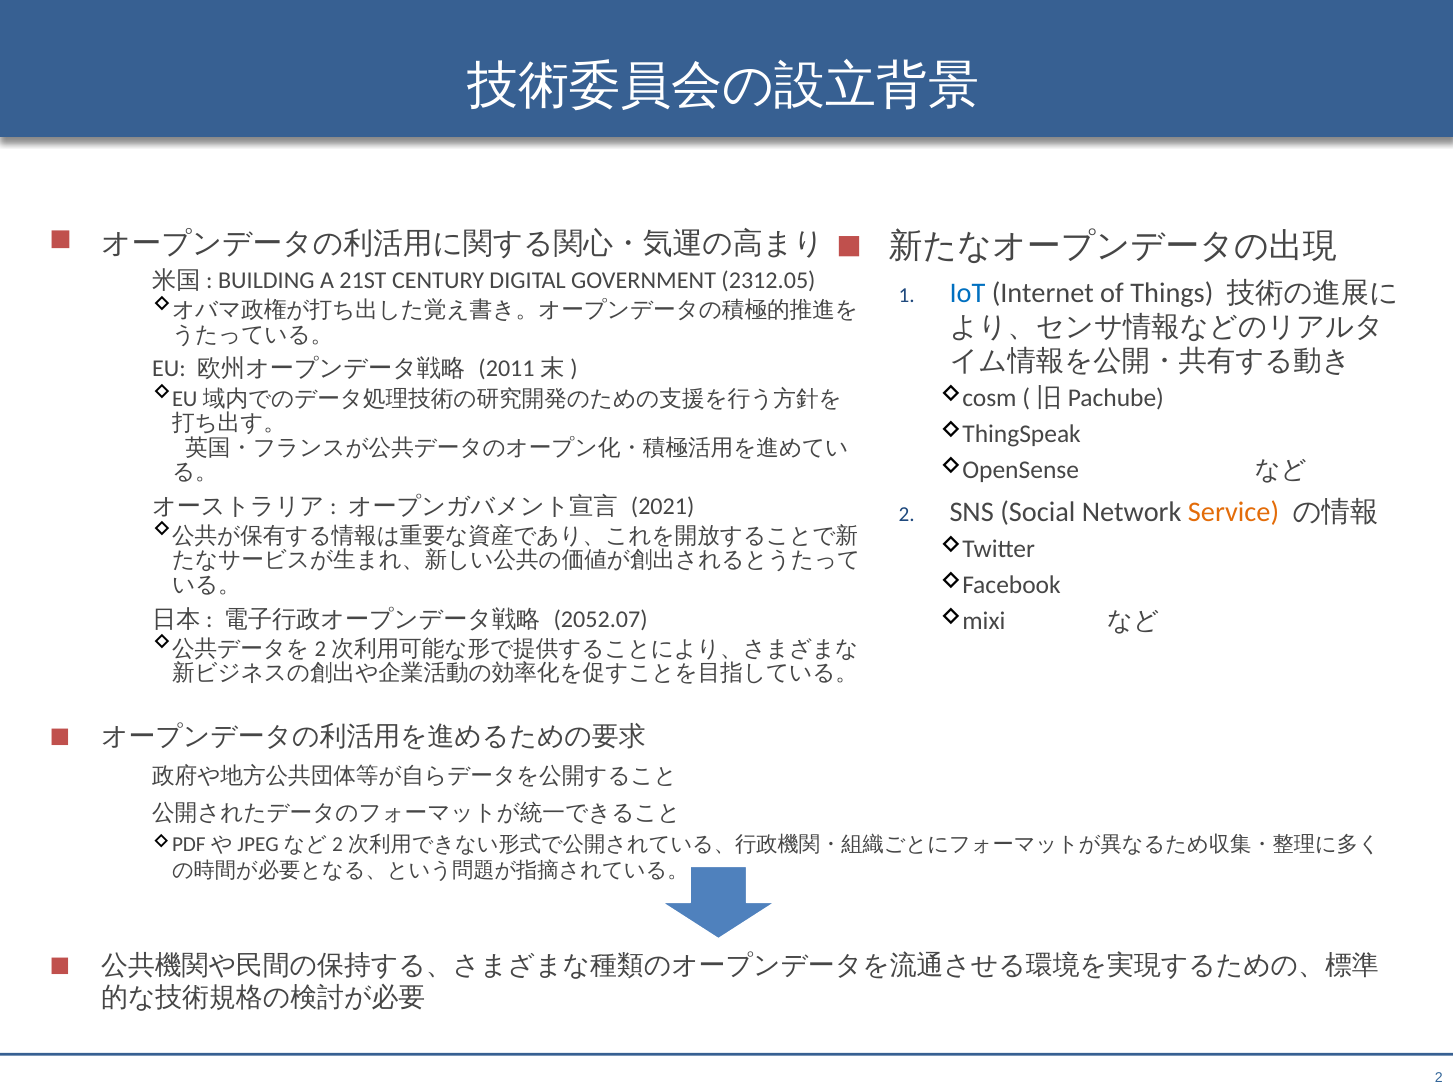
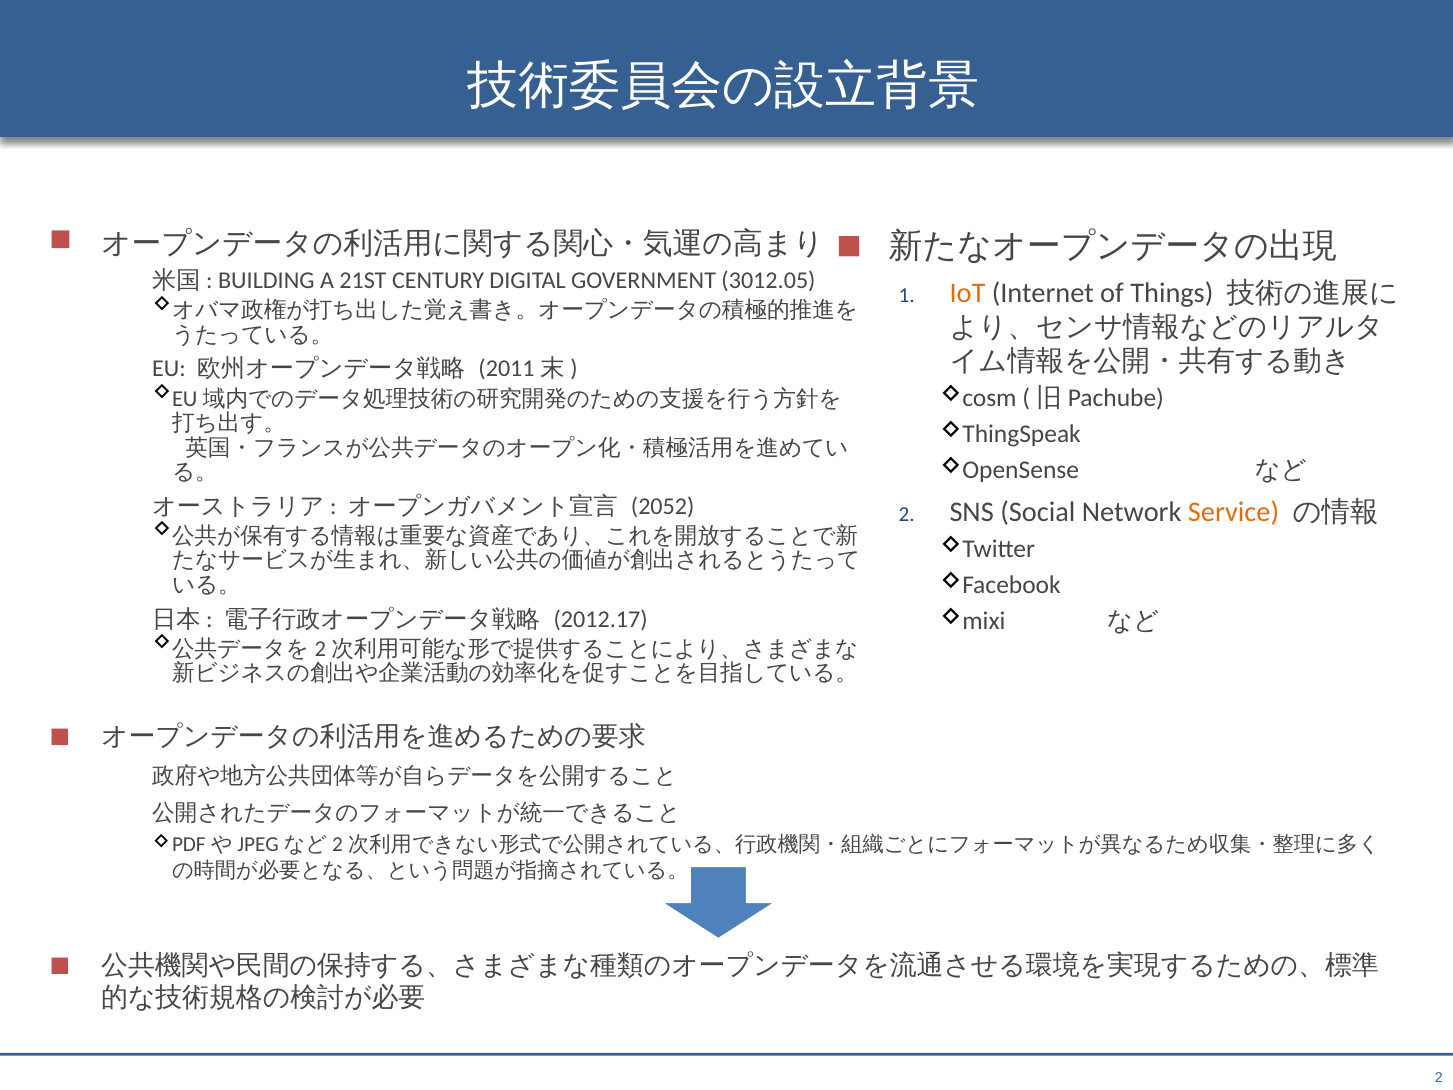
2312.05: 2312.05 -> 3012.05
IoT colour: blue -> orange
2021: 2021 -> 2052
2052.07: 2052.07 -> 2012.17
